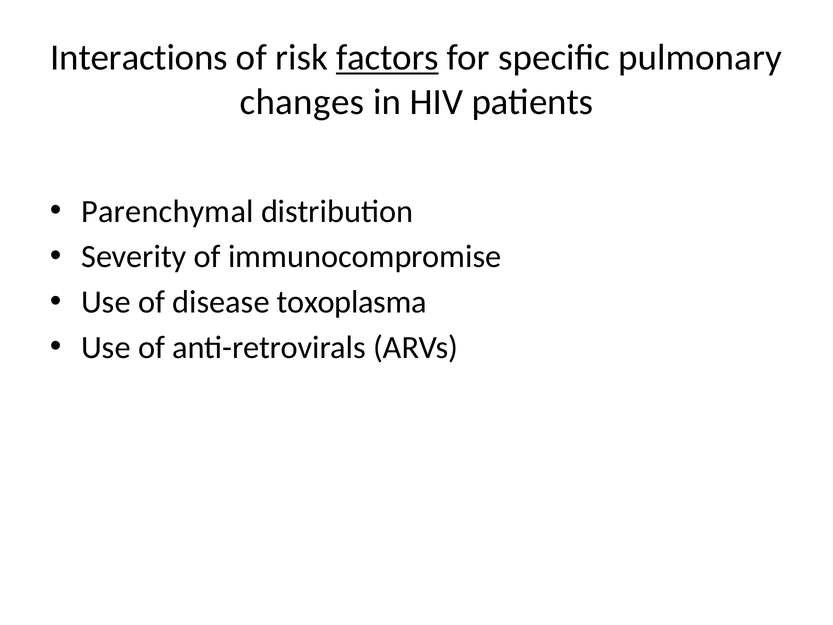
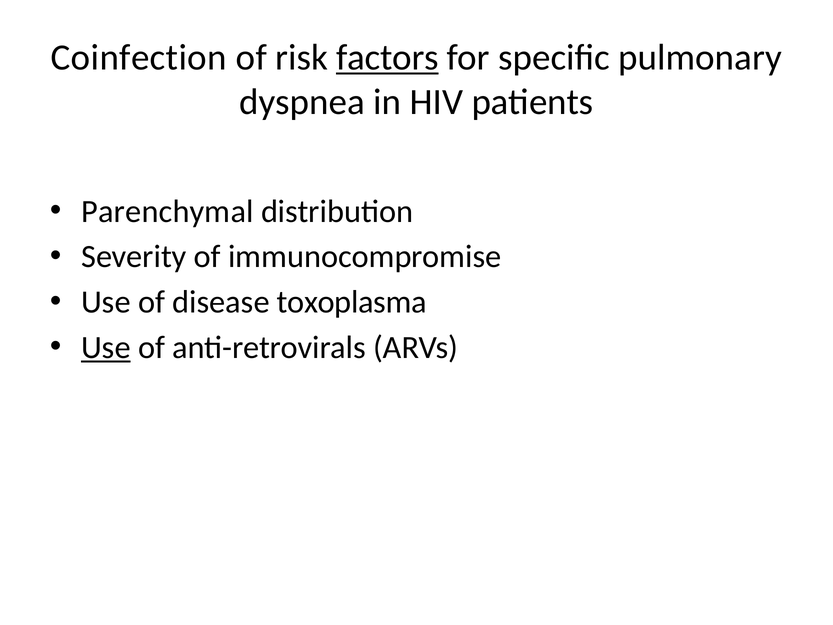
Interactions: Interactions -> Coinfection
changes: changes -> dyspnea
Use at (106, 347) underline: none -> present
